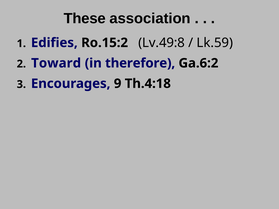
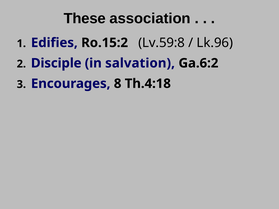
Lv.49:8: Lv.49:8 -> Lv.59:8
Lk.59: Lk.59 -> Lk.96
Toward: Toward -> Disciple
therefore: therefore -> salvation
9: 9 -> 8
